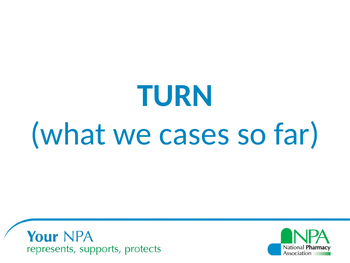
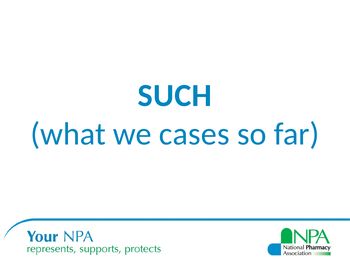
TURN: TURN -> SUCH
